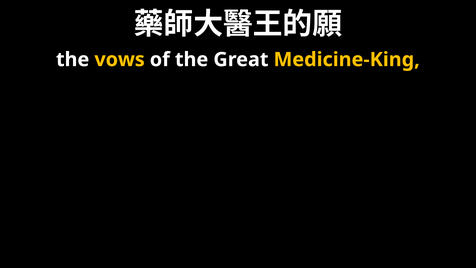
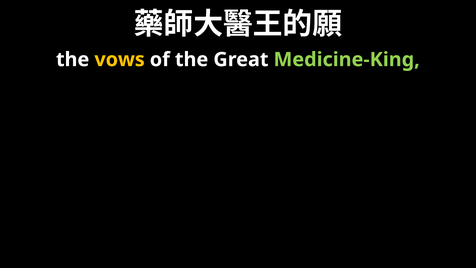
Medicine-King colour: yellow -> light green
